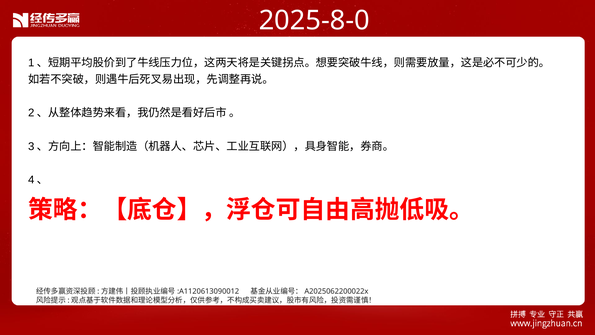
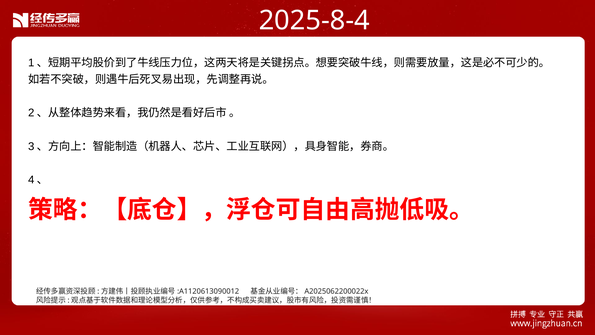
2025-8-0: 2025-8-0 -> 2025-8-4
